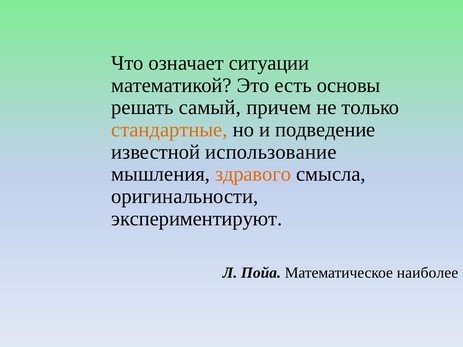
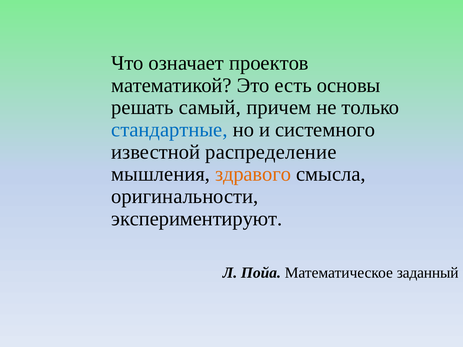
ситуации: ситуации -> проектов
стандартные colour: orange -> blue
подведение: подведение -> системного
использование: использование -> распределение
наиболее: наиболее -> заданный
